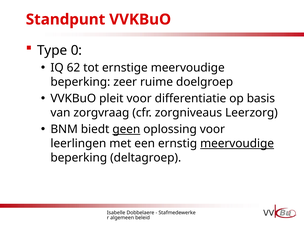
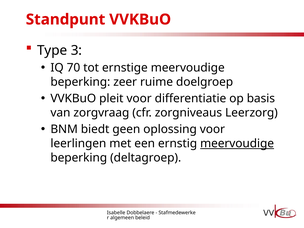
0: 0 -> 3
62: 62 -> 70
geen underline: present -> none
